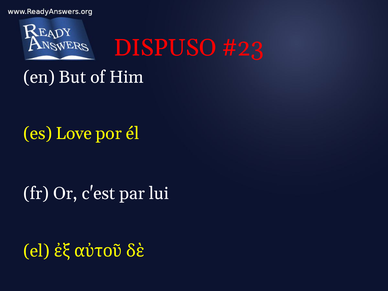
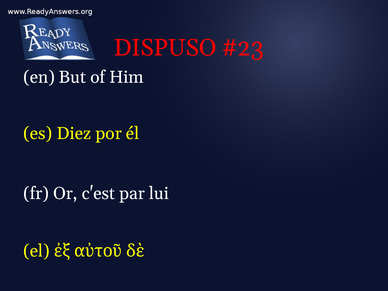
Love: Love -> Diez
